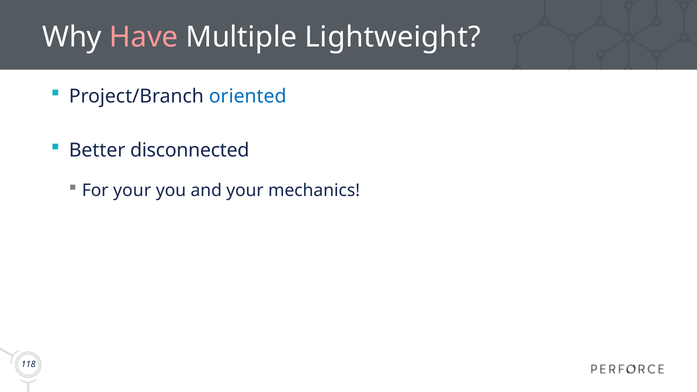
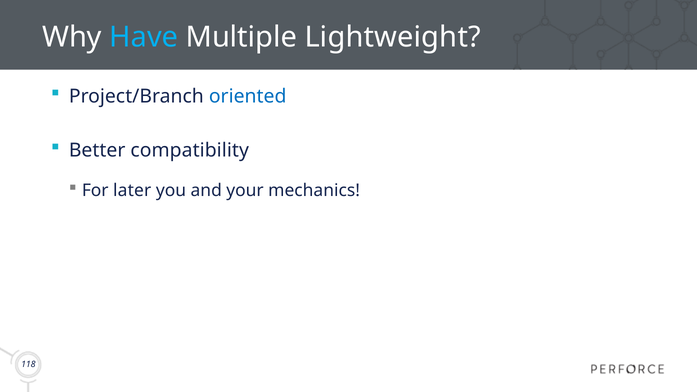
Have colour: pink -> light blue
disconnected: disconnected -> compatibility
For your: your -> later
